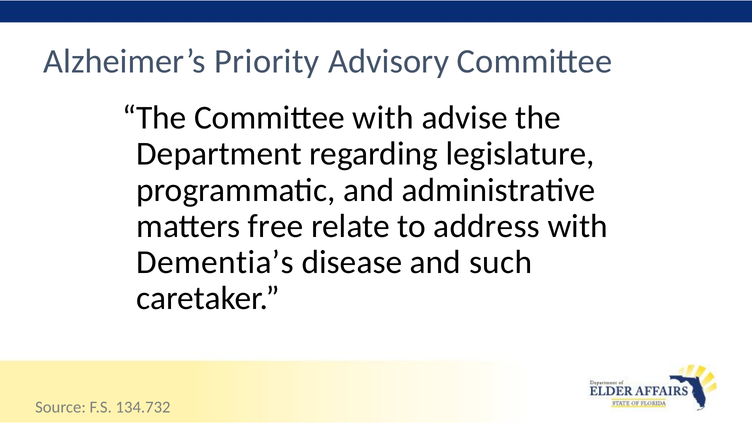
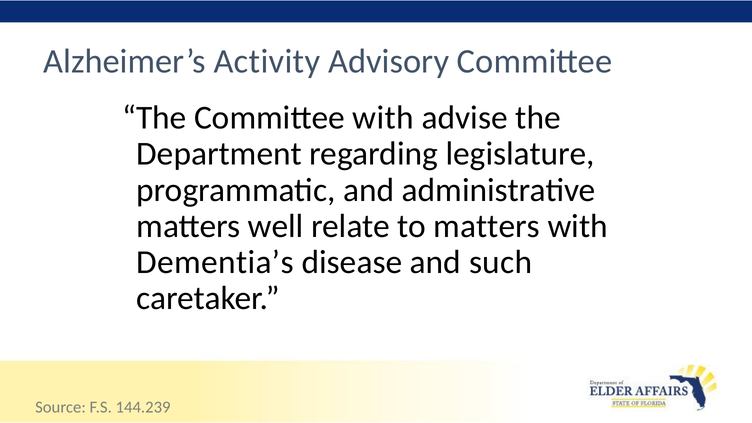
Priority: Priority -> Activity
free: free -> well
to address: address -> matters
134.732: 134.732 -> 144.239
